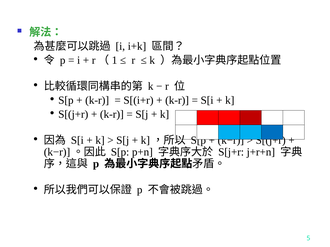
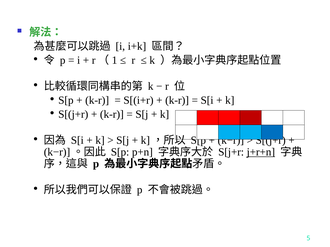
j+r+n underline: none -> present
